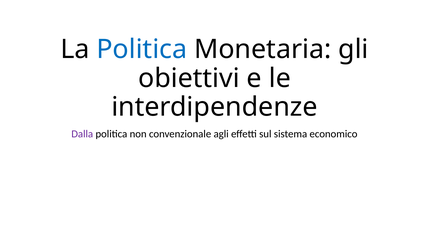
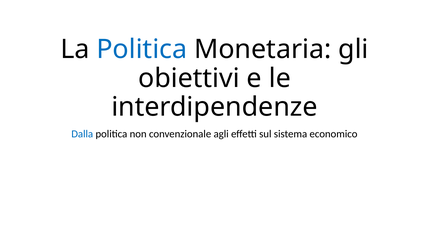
Dalla colour: purple -> blue
